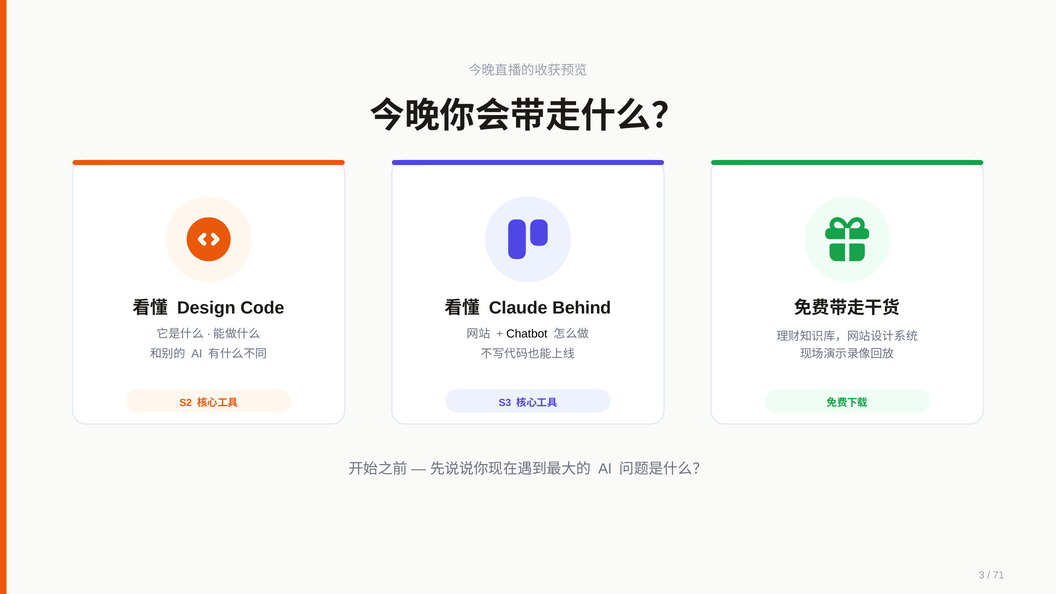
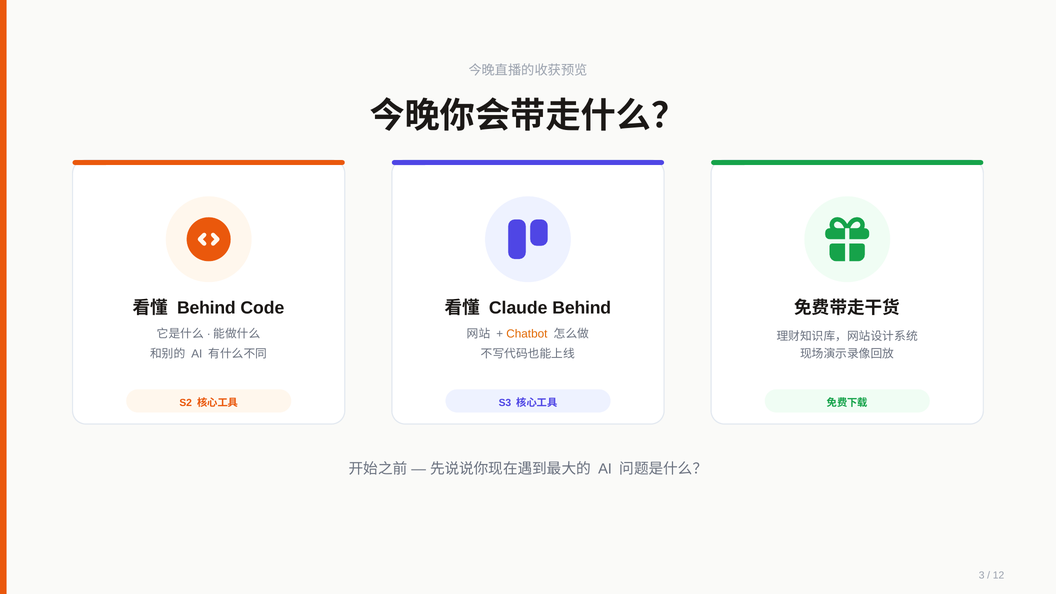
Design at (206, 308): Design -> Behind
Chatbot colour: black -> orange
71: 71 -> 12
